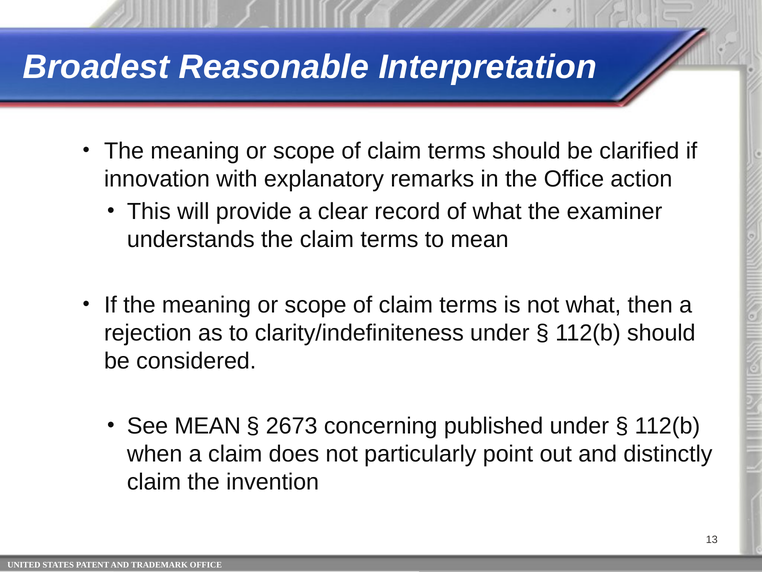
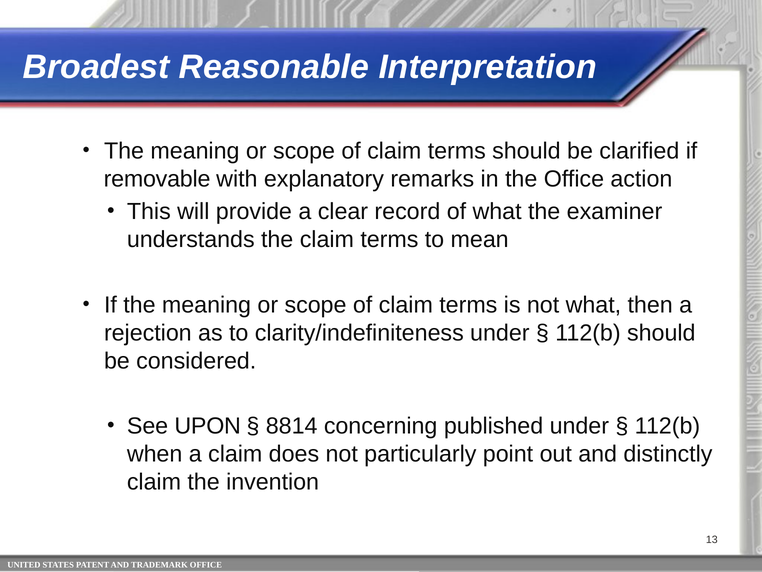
innovation: innovation -> removable
See MEAN: MEAN -> UPON
2673: 2673 -> 8814
